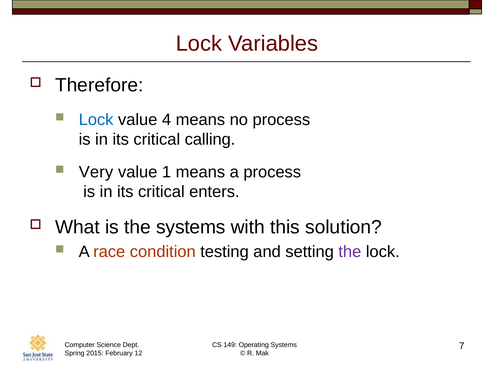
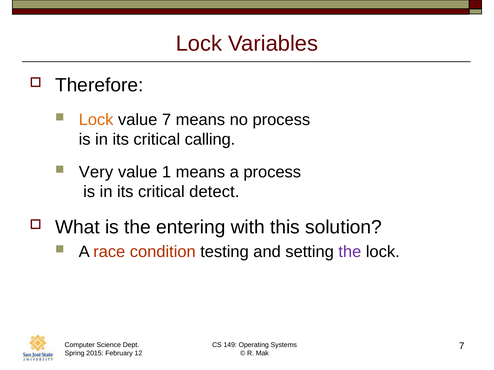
Lock at (96, 120) colour: blue -> orange
value 4: 4 -> 7
enters: enters -> detect
the systems: systems -> entering
